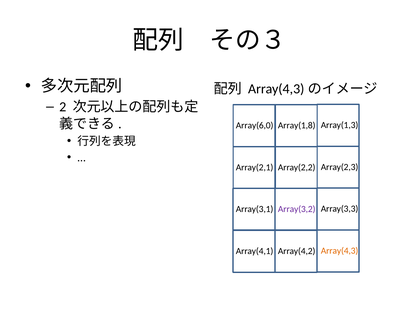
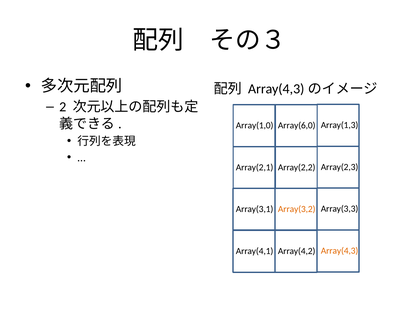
Array(6,0: Array(6,0 -> Array(1,0
Array(1,8: Array(1,8 -> Array(6,0
Array(3,2 colour: purple -> orange
